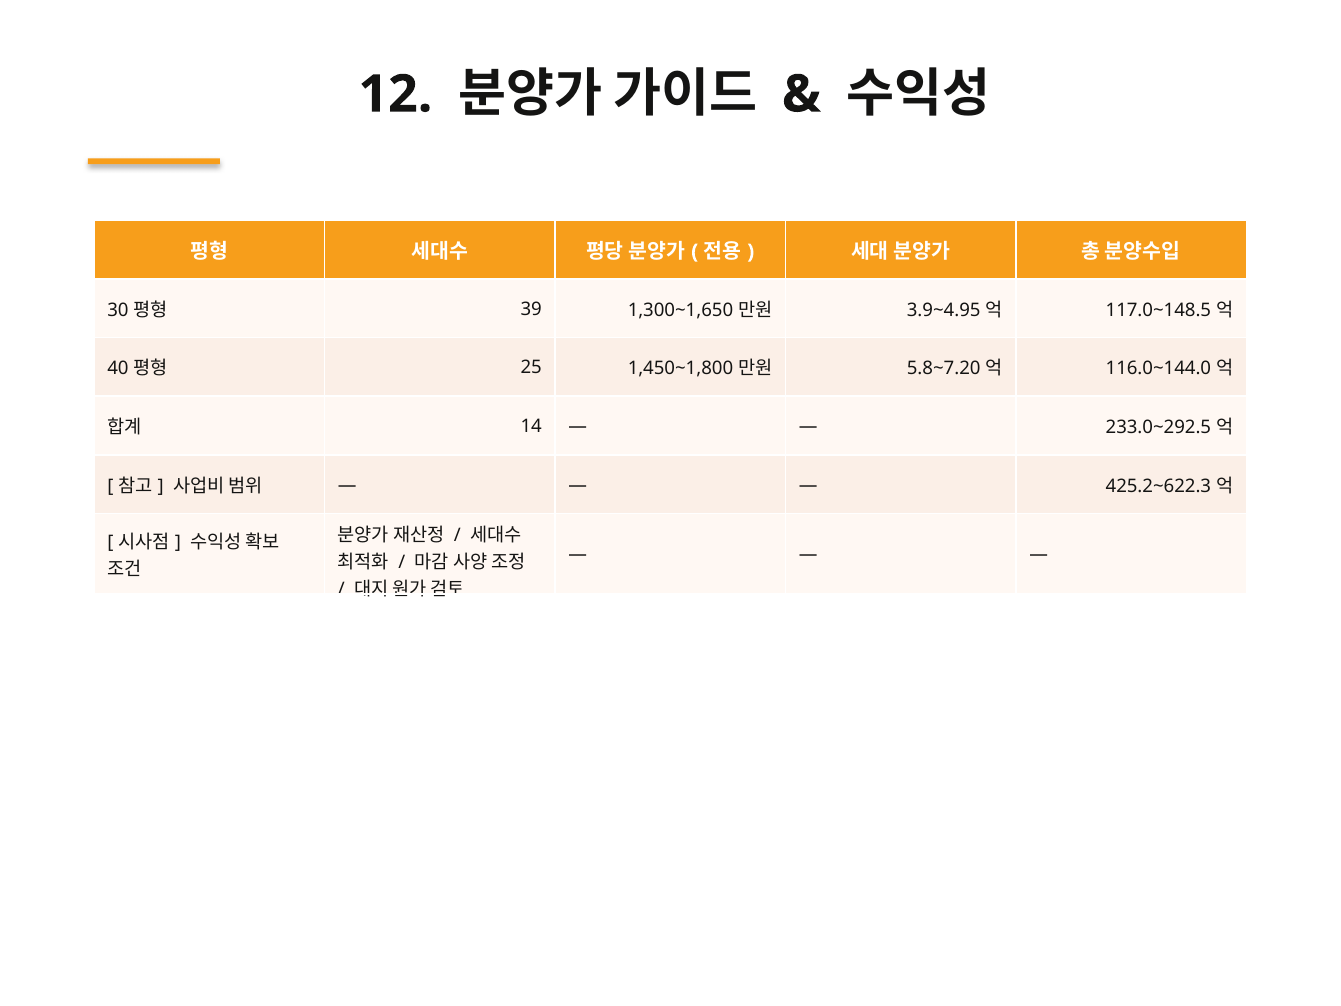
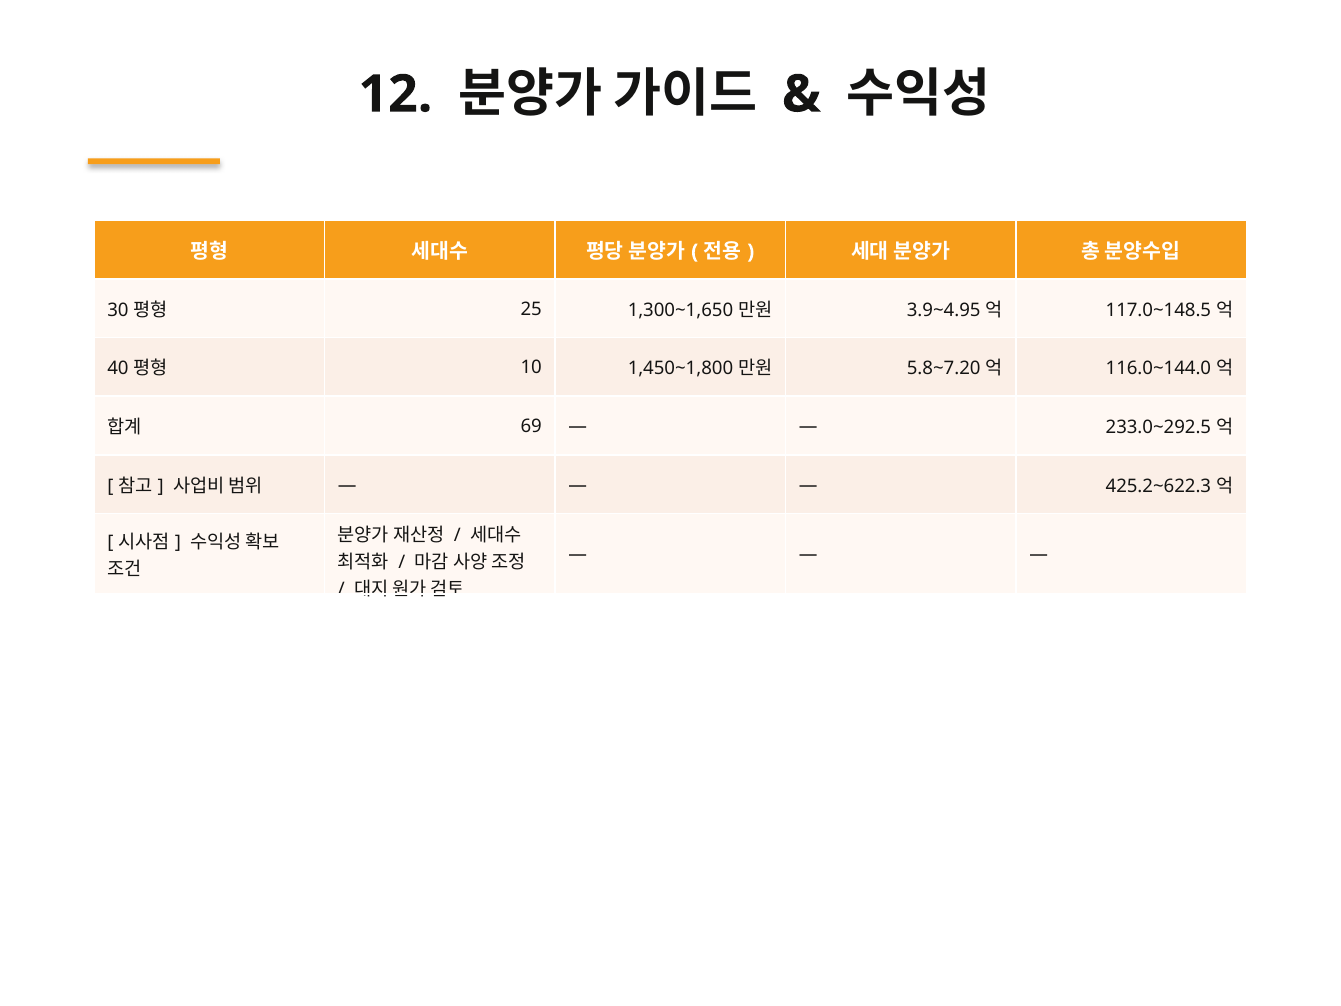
39: 39 -> 25
25: 25 -> 10
14: 14 -> 69
